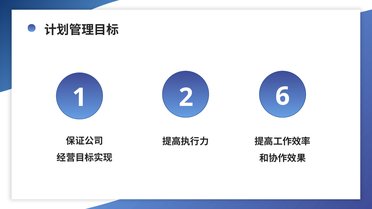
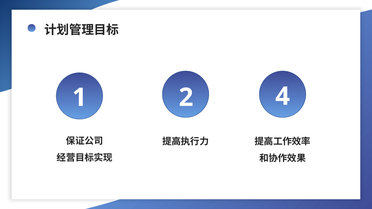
6: 6 -> 4
